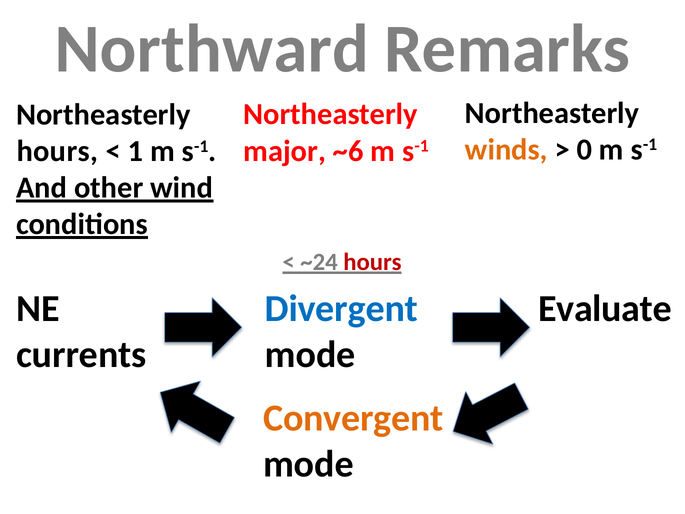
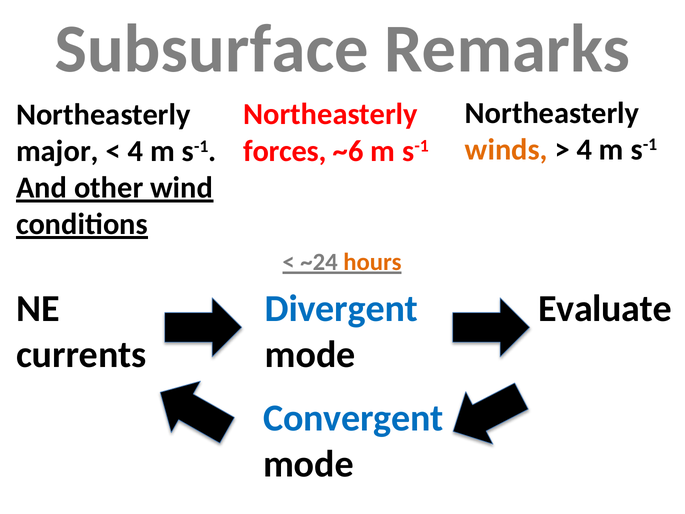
Northward: Northward -> Subsurface
0 at (584, 149): 0 -> 4
major: major -> forces
hours at (57, 151): hours -> major
1 at (136, 151): 1 -> 4
hours at (372, 262) colour: red -> orange
Convergent colour: orange -> blue
